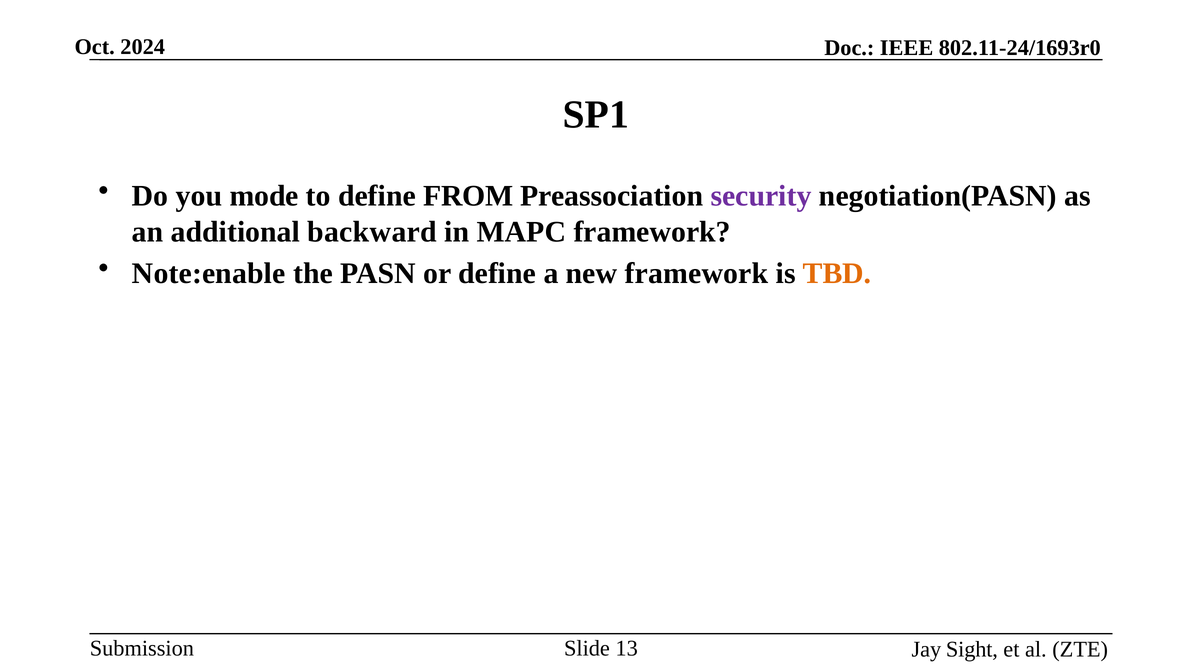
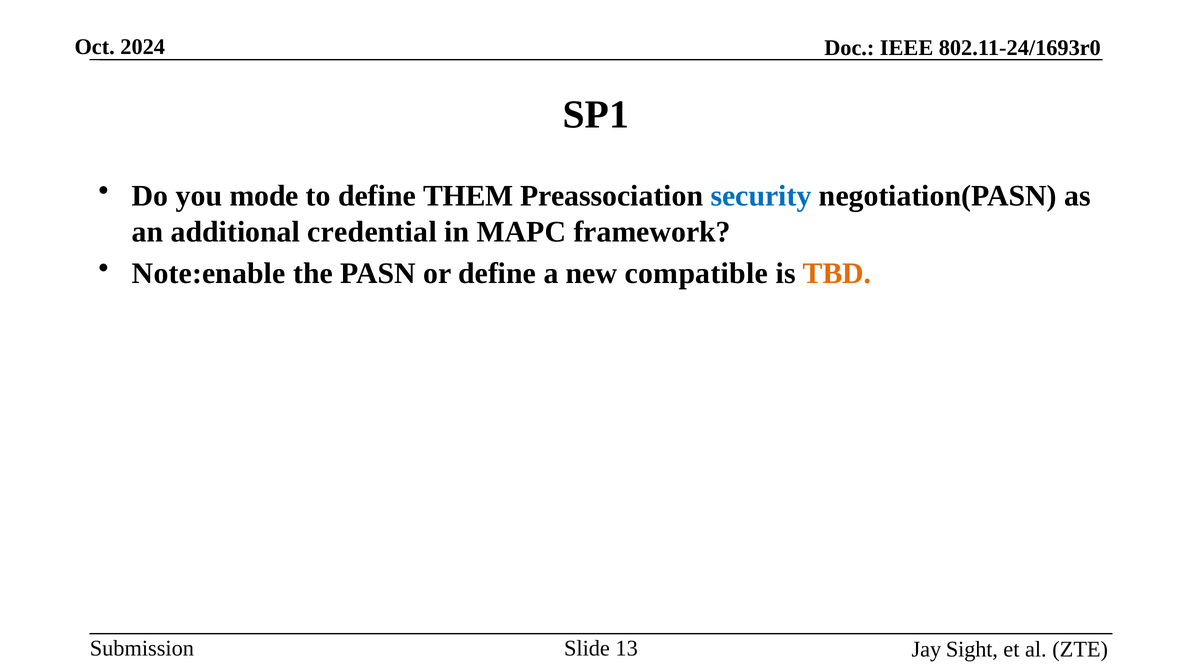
FROM: FROM -> THEM
security colour: purple -> blue
backward: backward -> credential
new framework: framework -> compatible
